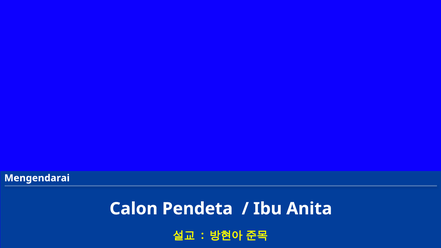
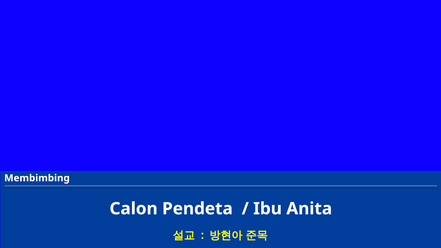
Mengendarai: Mengendarai -> Membimbing
